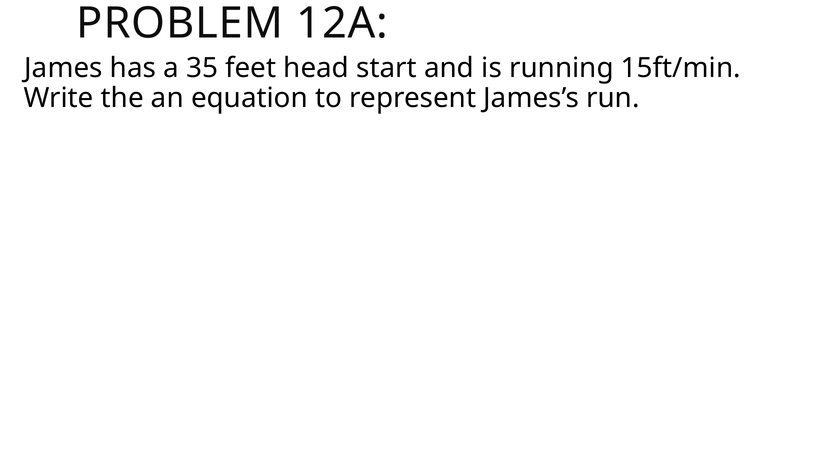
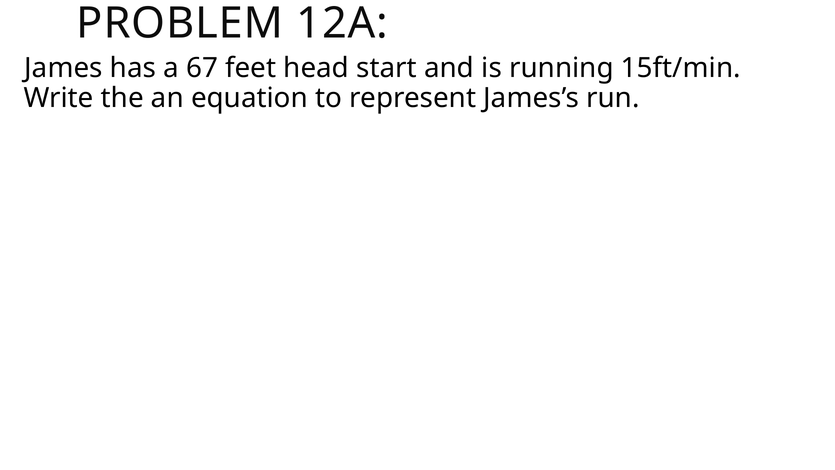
35: 35 -> 67
